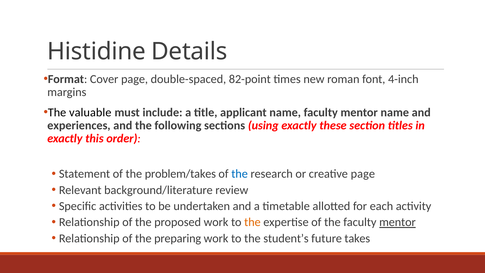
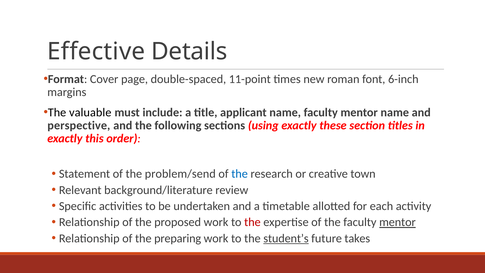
Histidine: Histidine -> Effective
82-point: 82-point -> 11-point
4-inch: 4-inch -> 6-inch
experiences: experiences -> perspective
problem/takes: problem/takes -> problem/send
creative page: page -> town
the at (252, 222) colour: orange -> red
student’s underline: none -> present
